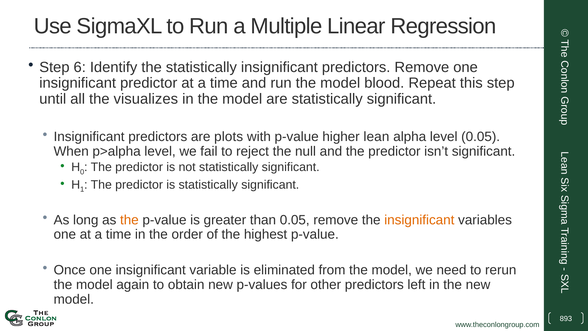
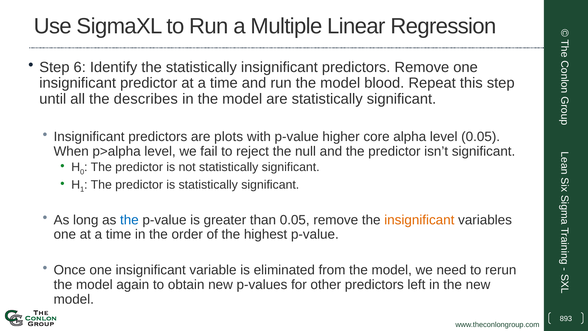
visualizes: visualizes -> describes
lean: lean -> core
the at (129, 220) colour: orange -> blue
